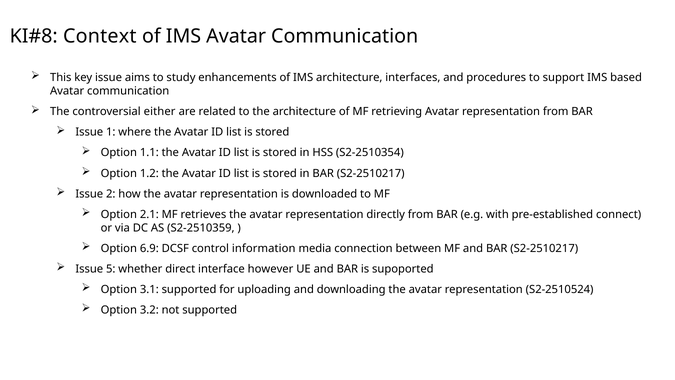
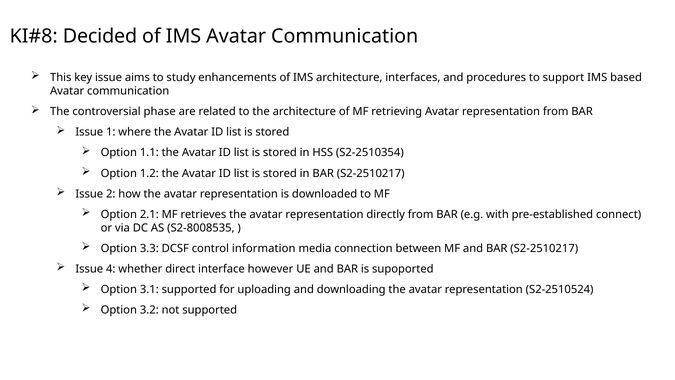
Context: Context -> Decided
either: either -> phase
S2-2510359: S2-2510359 -> S2-8008535
6.9: 6.9 -> 3.3
5: 5 -> 4
